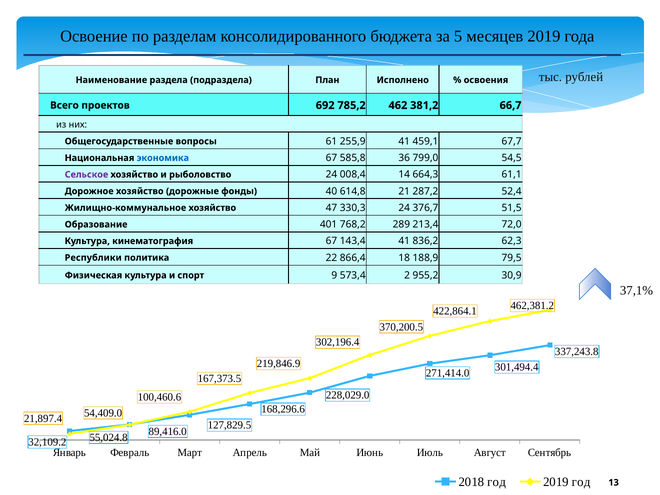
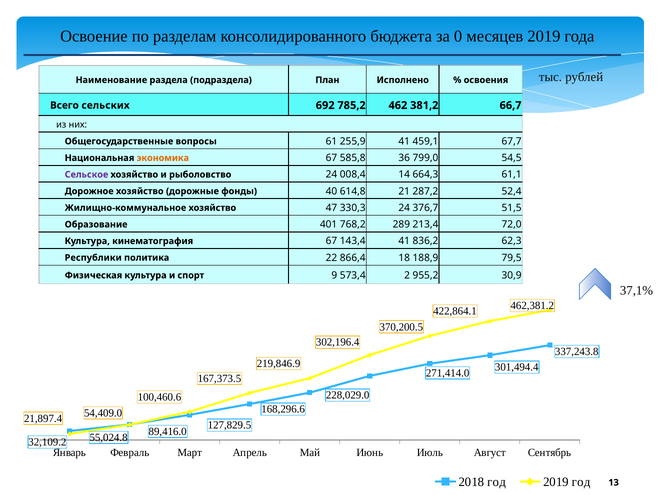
5: 5 -> 0
проектов: проектов -> сельских
экономика colour: blue -> orange
